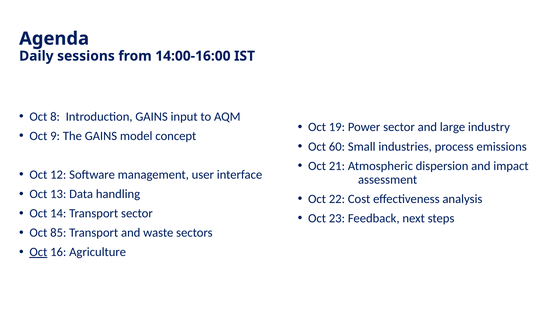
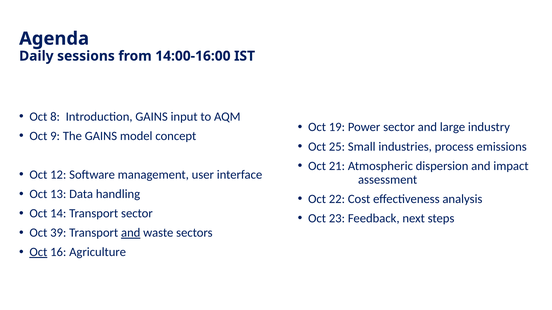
60: 60 -> 25
85: 85 -> 39
and at (131, 233) underline: none -> present
